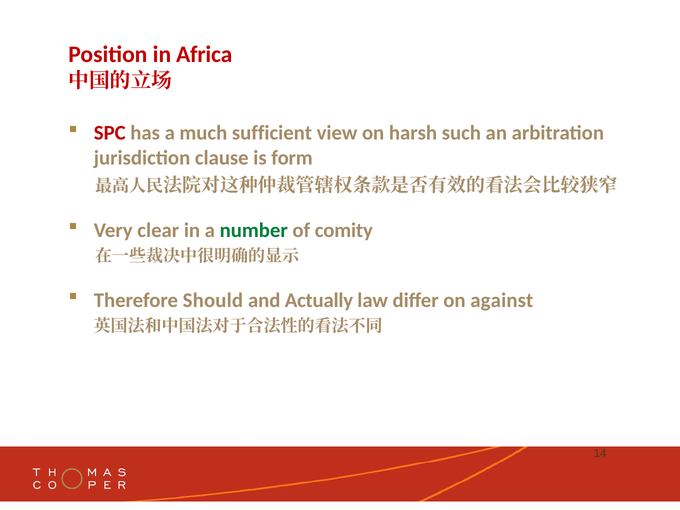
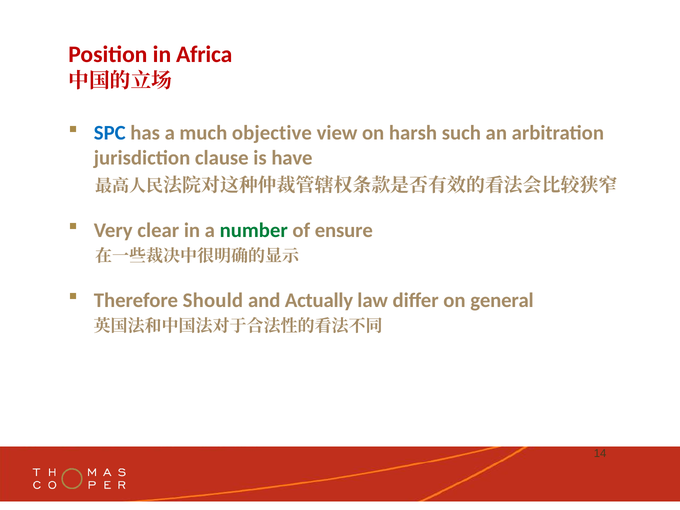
SPC colour: red -> blue
sufficient: sufficient -> objective
form: form -> have
comity: comity -> ensure
against: against -> general
